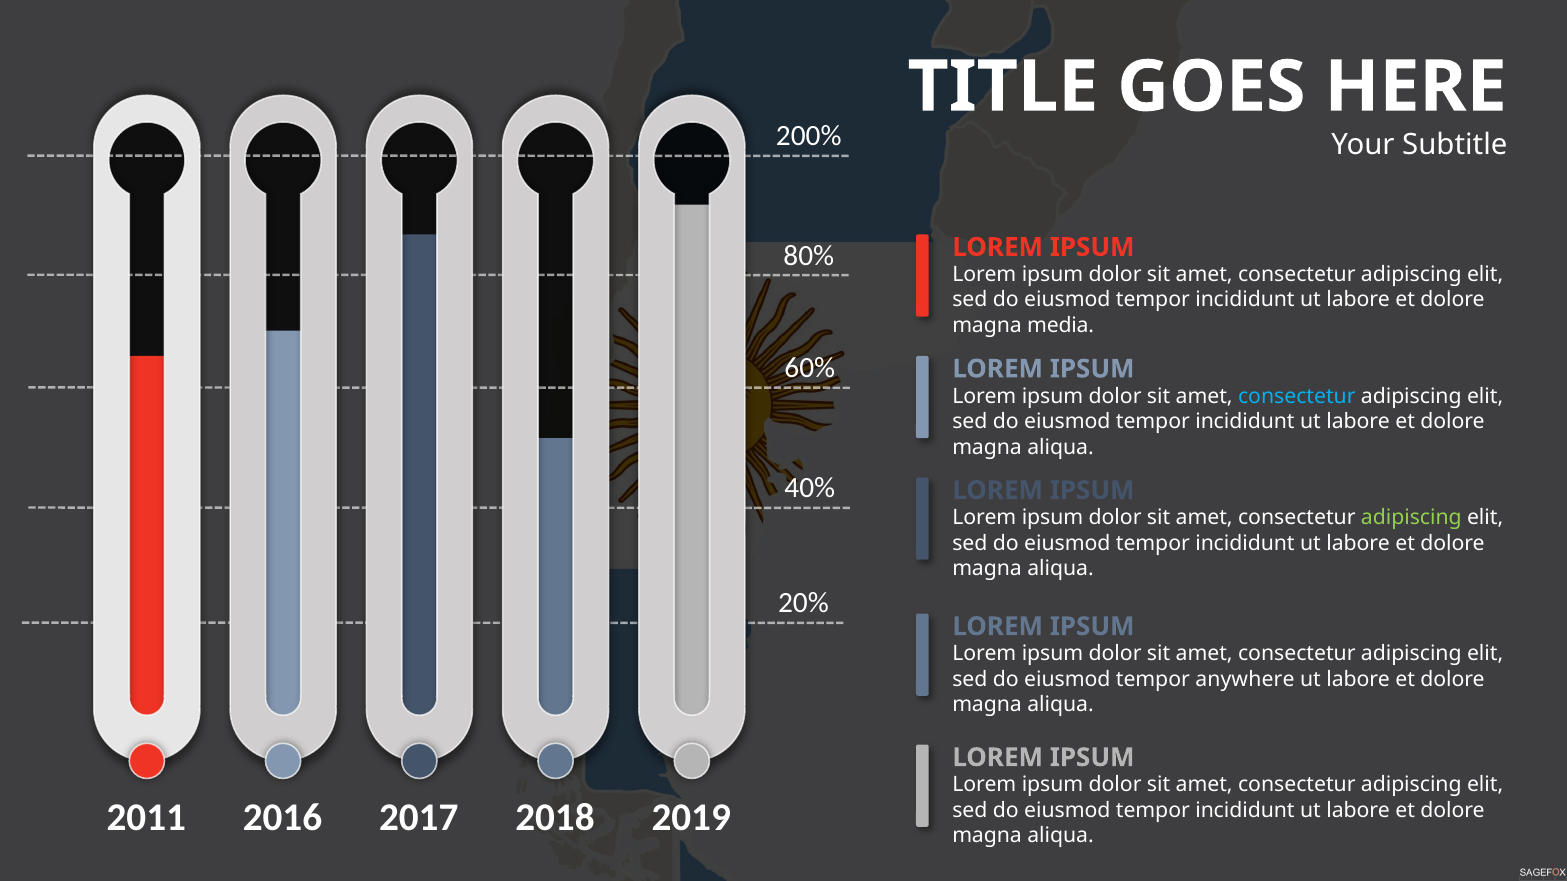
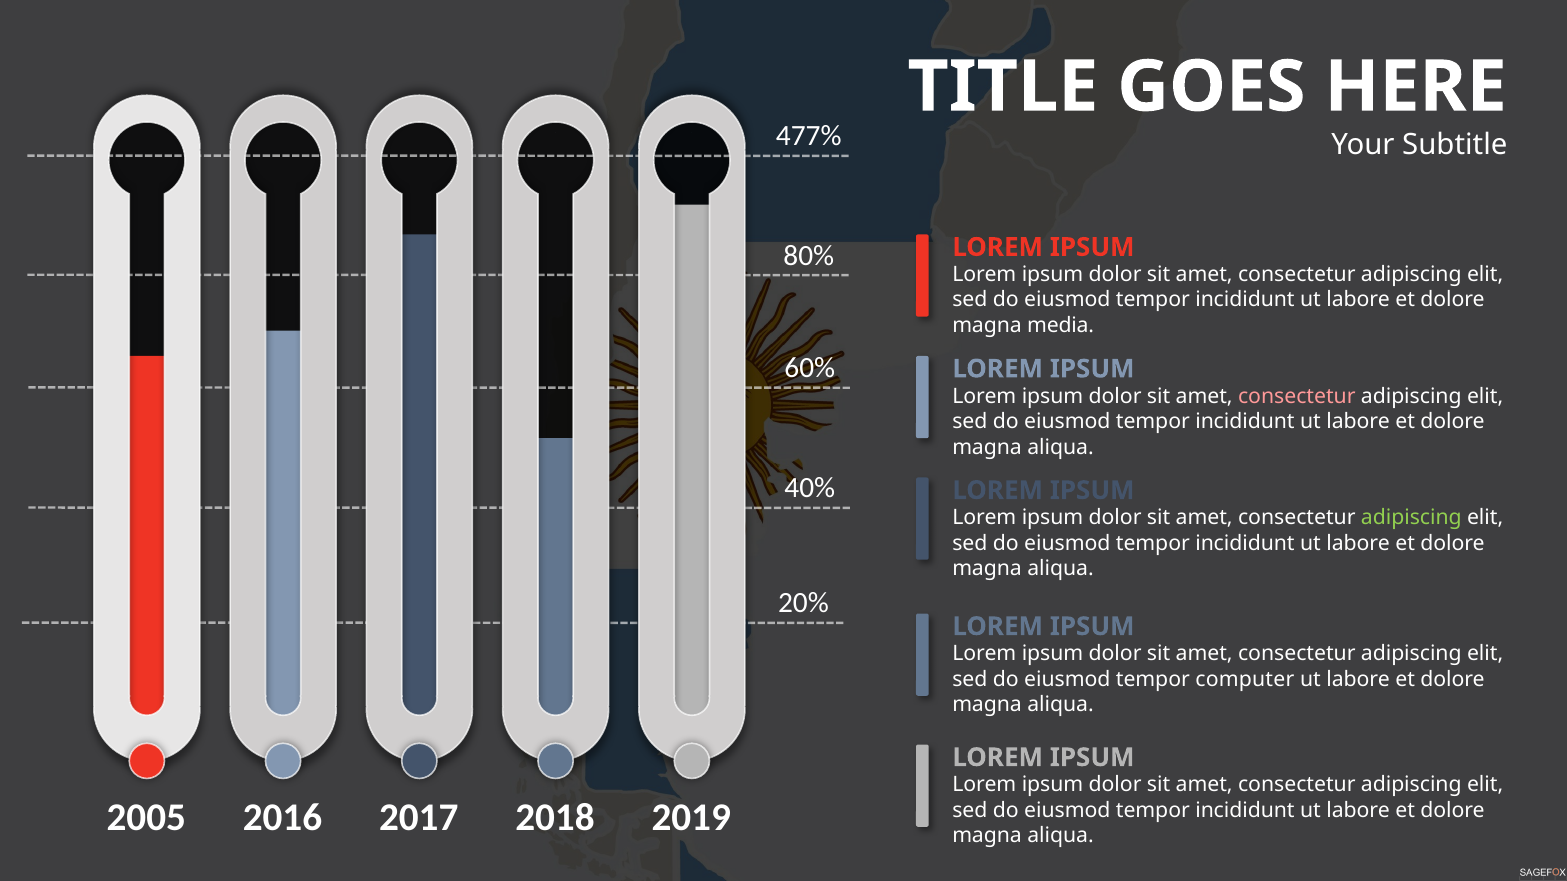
200%: 200% -> 477%
consectetur at (1297, 396) colour: light blue -> pink
anywhere: anywhere -> computer
2011: 2011 -> 2005
